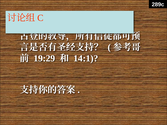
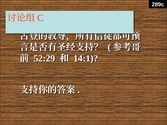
19:29: 19:29 -> 52:29
